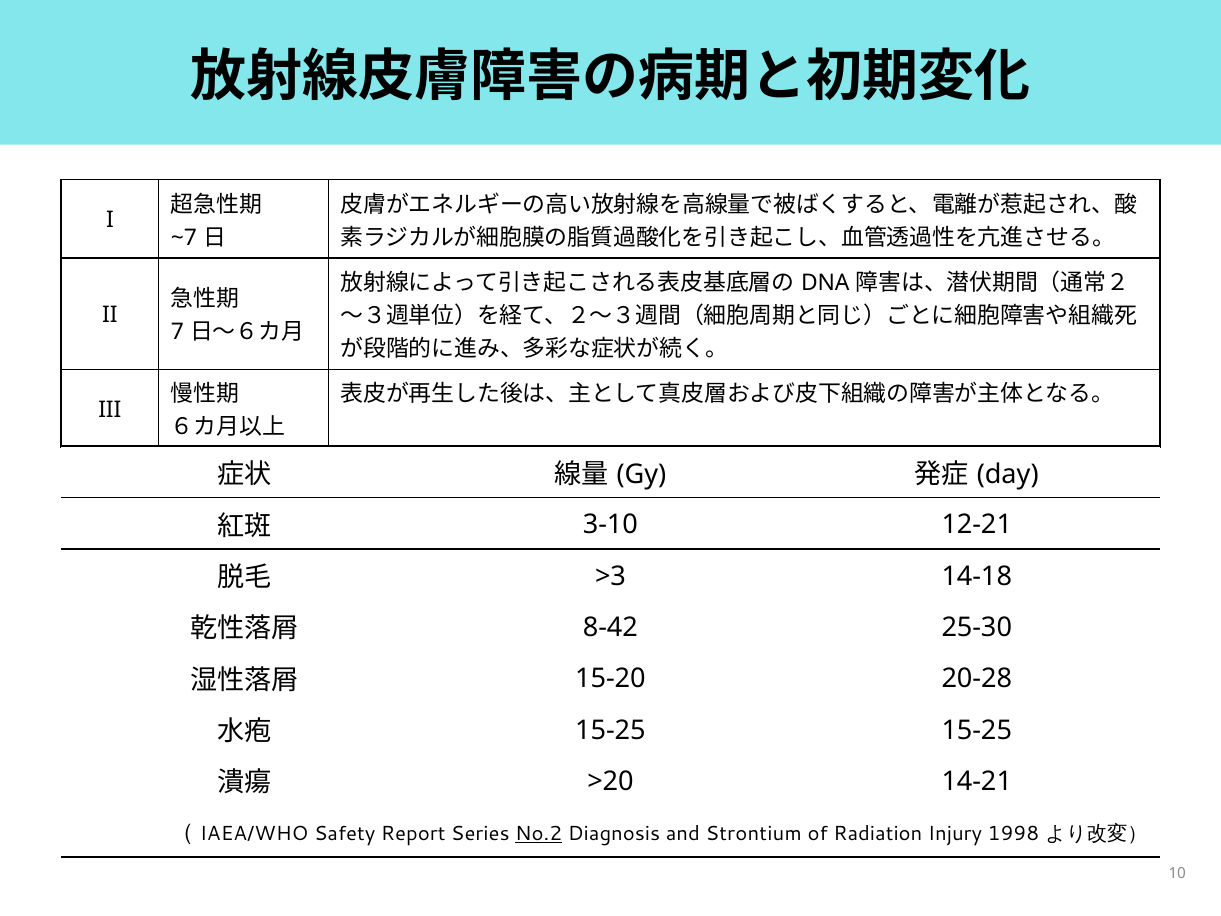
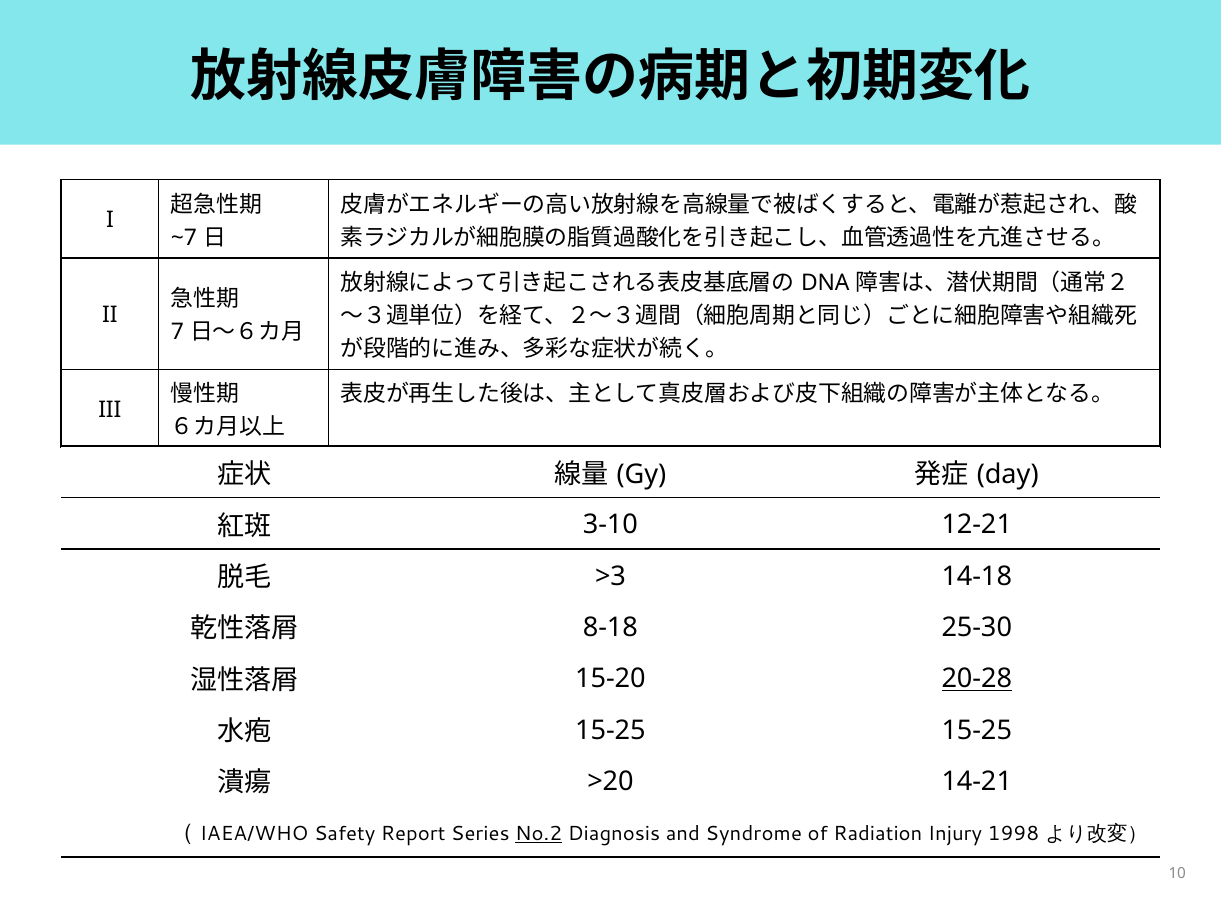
8-42: 8-42 -> 8-18
20-28 underline: none -> present
Strontium: Strontium -> Syndrome
